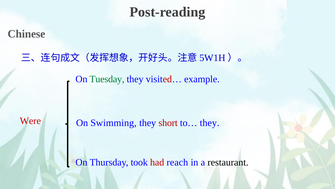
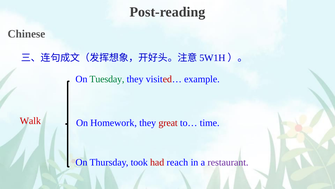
Were: Were -> Walk
Swimming: Swimming -> Homework
short: short -> great
to… they: they -> time
restaurant colour: black -> purple
